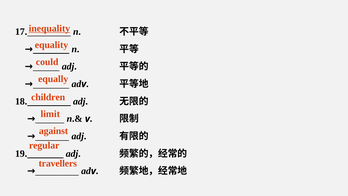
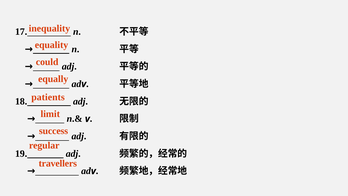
inequality underline: present -> none
children: children -> patients
against: against -> success
